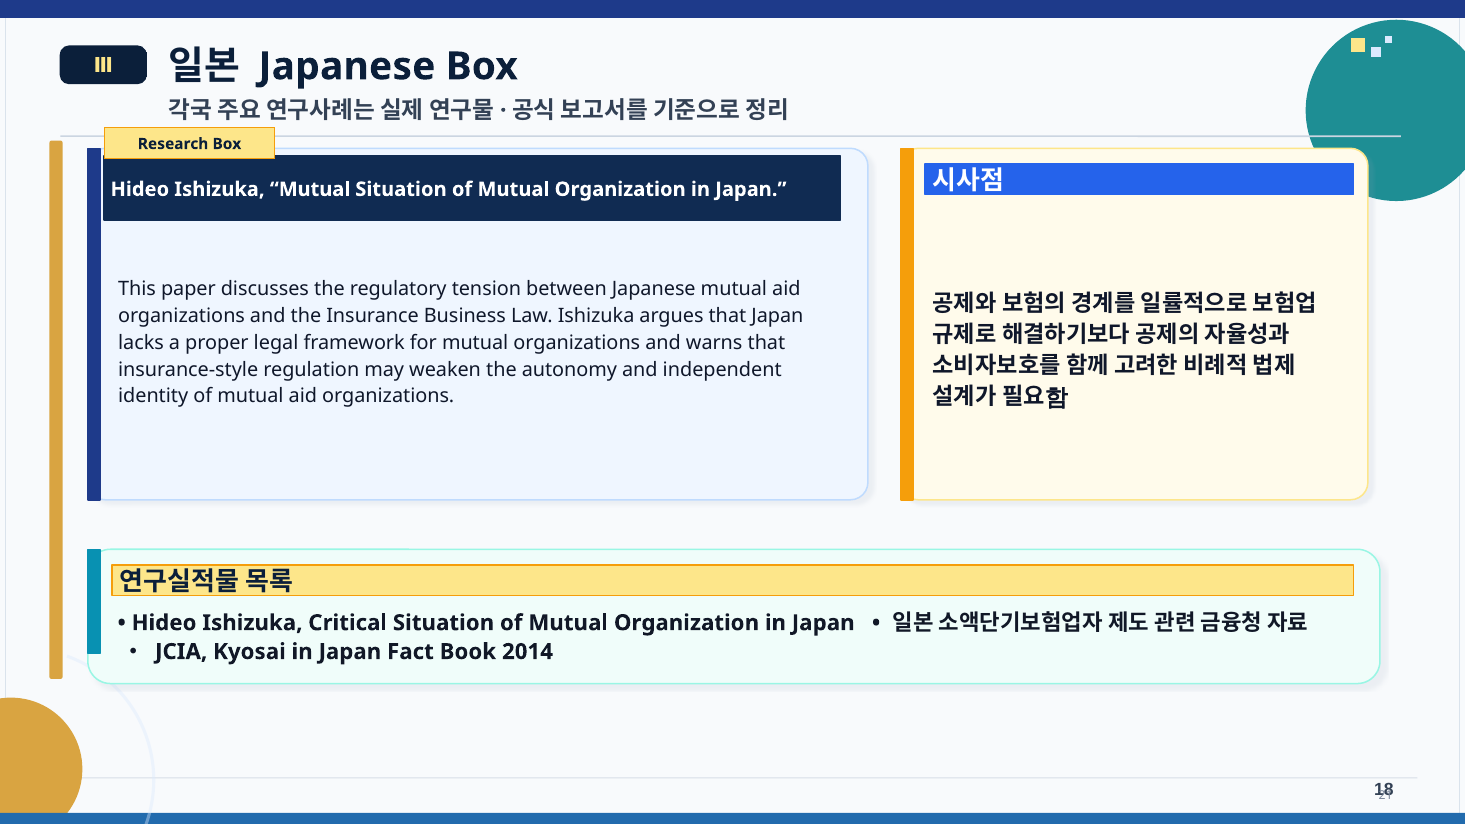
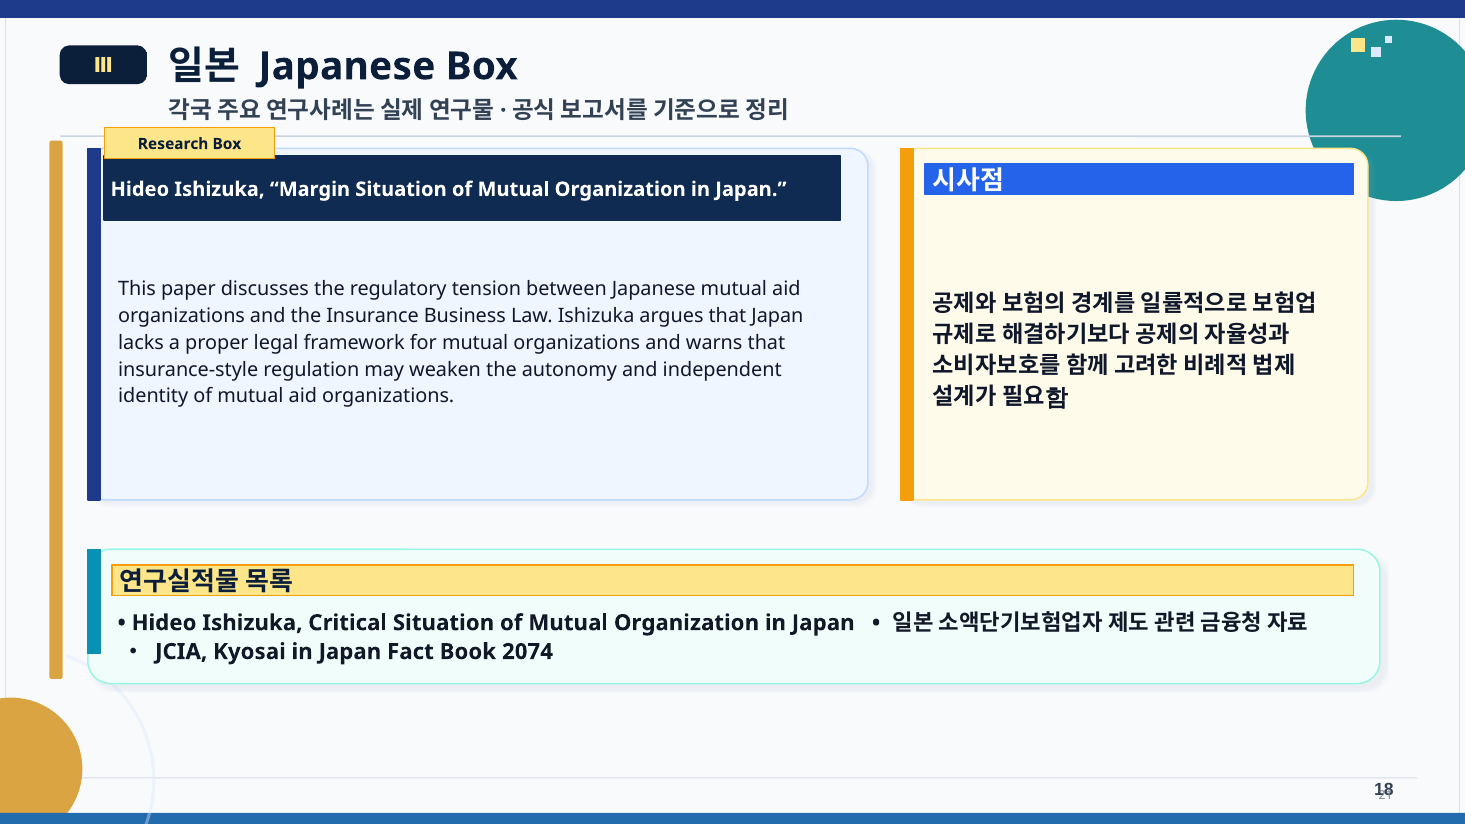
Ishizuka Mutual: Mutual -> Margin
2014: 2014 -> 2074
